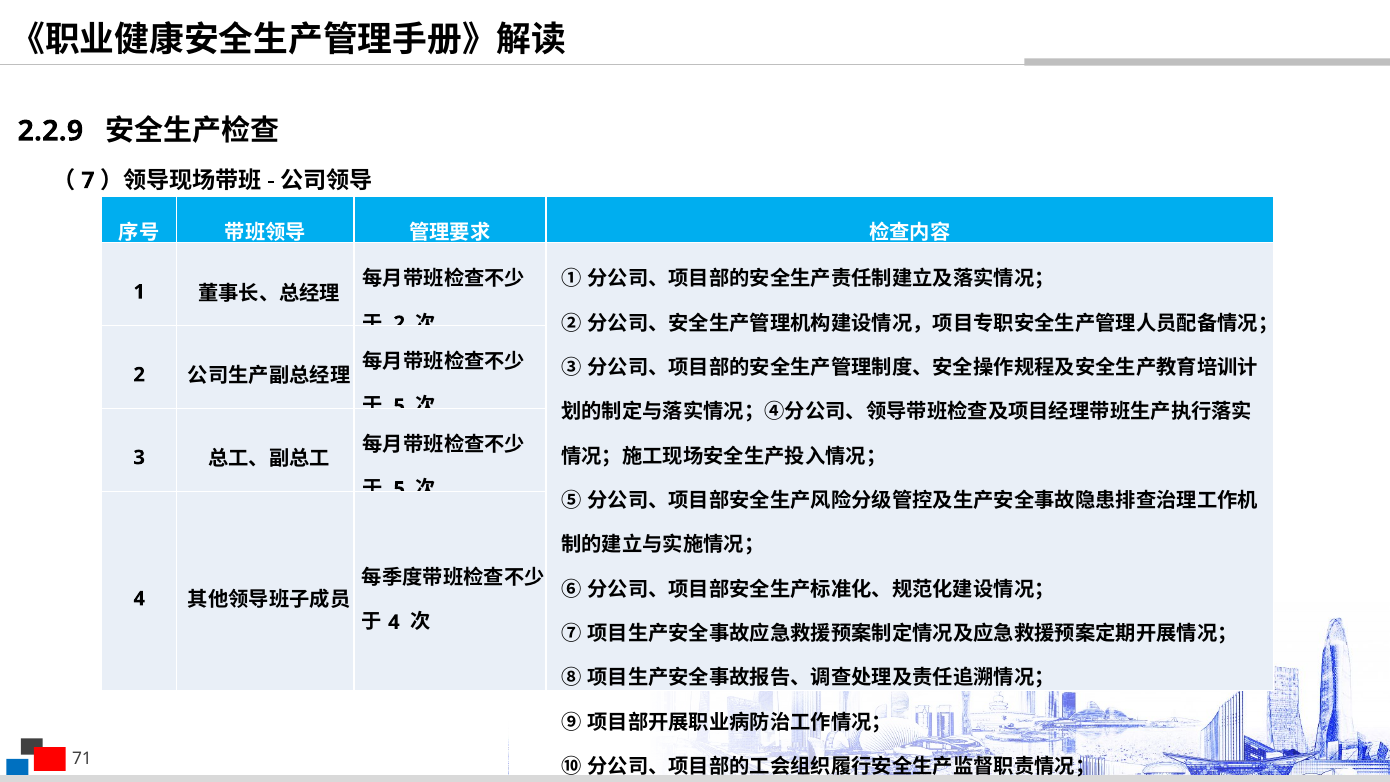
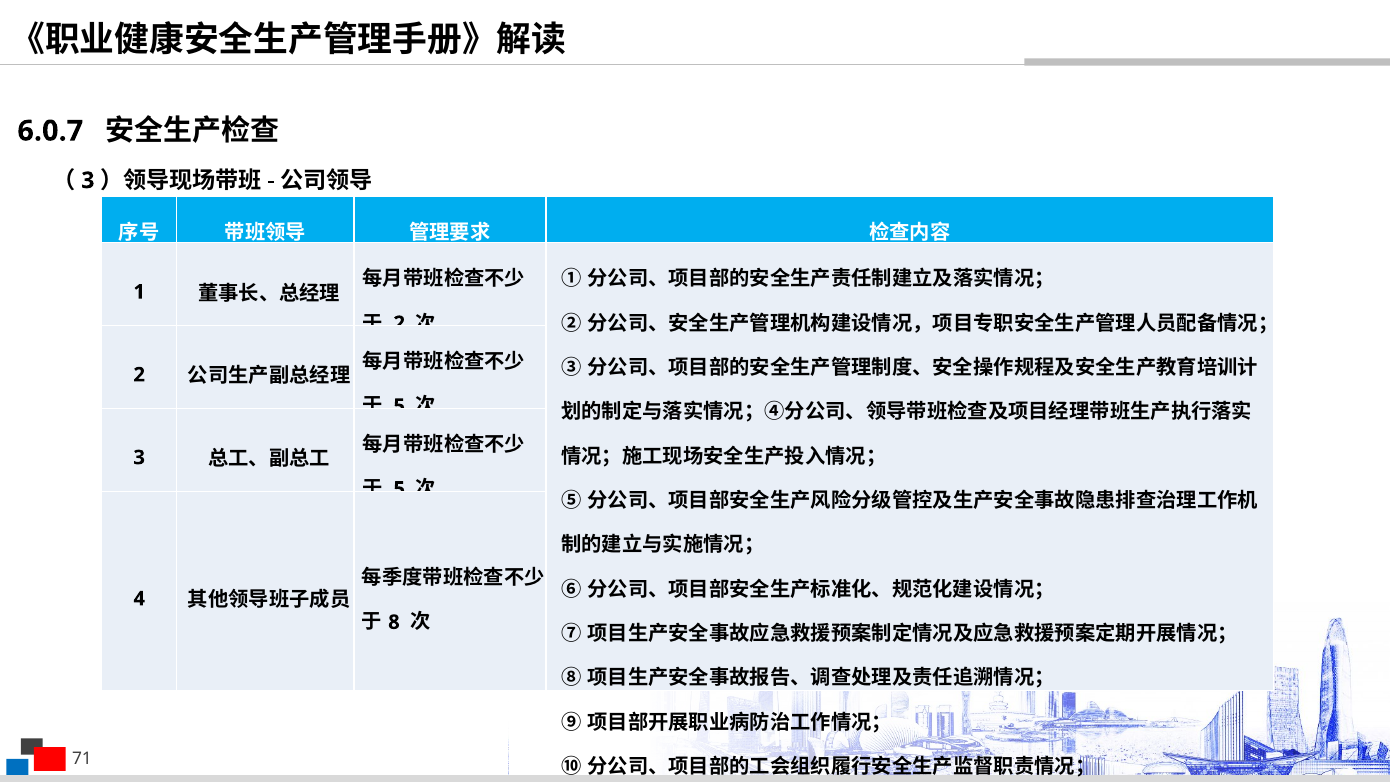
2.2.9: 2.2.9 -> 6.0.7
7 at (88, 180): 7 -> 3
4 at (394, 622): 4 -> 8
